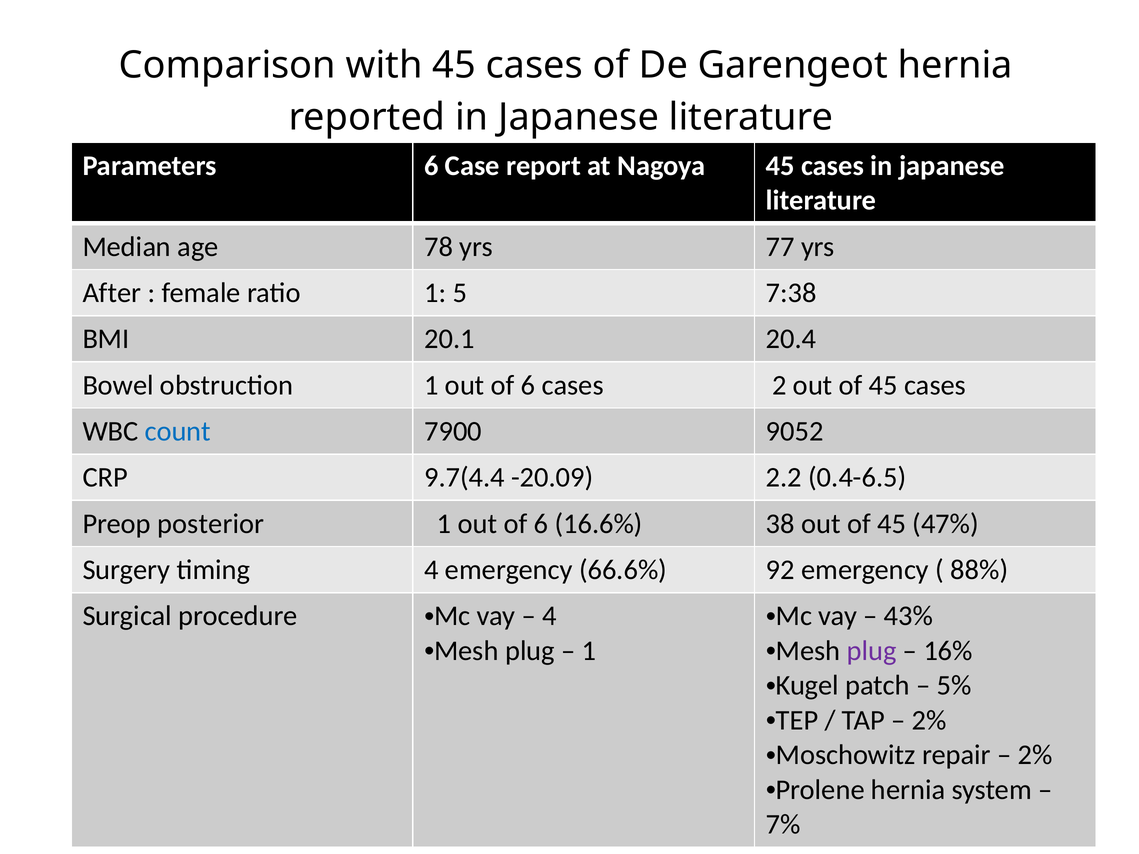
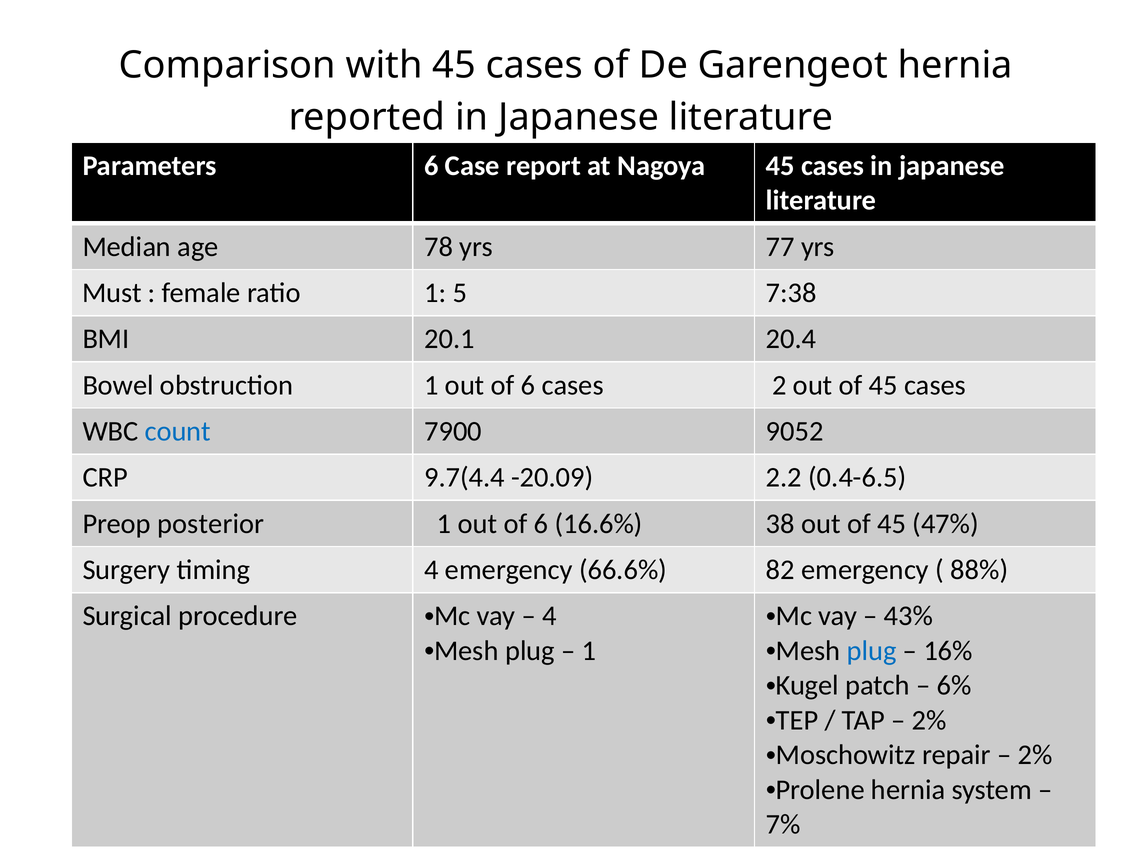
After: After -> Must
92: 92 -> 82
plug at (872, 651) colour: purple -> blue
5%: 5% -> 6%
